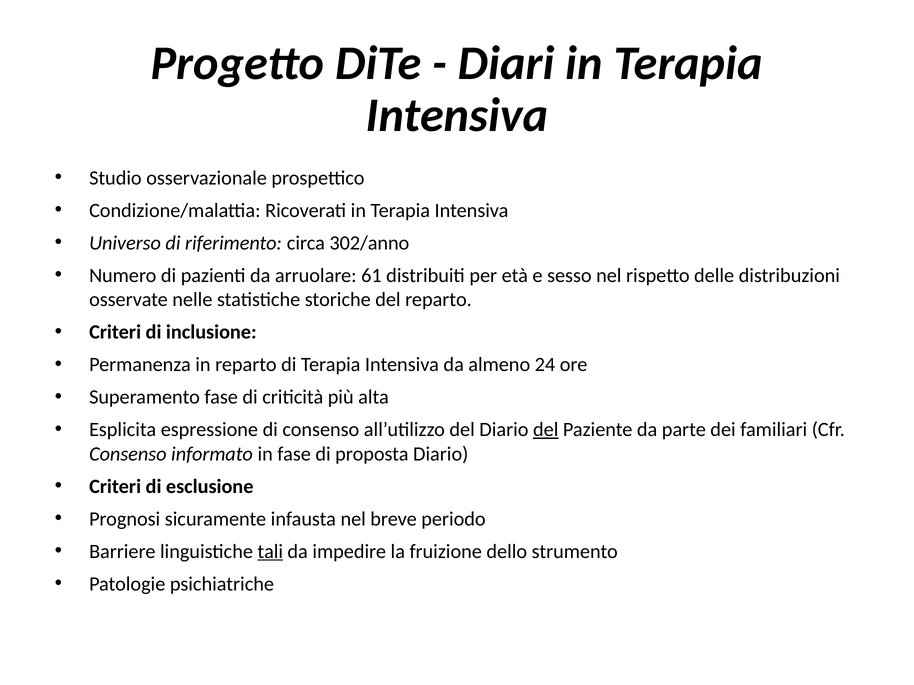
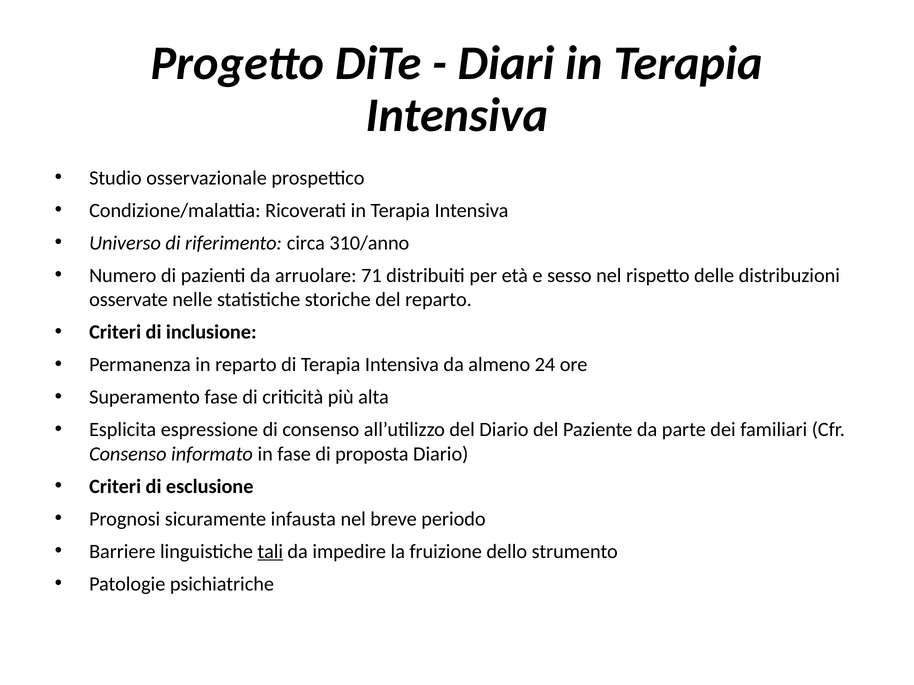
302/anno: 302/anno -> 310/anno
61: 61 -> 71
del at (546, 430) underline: present -> none
